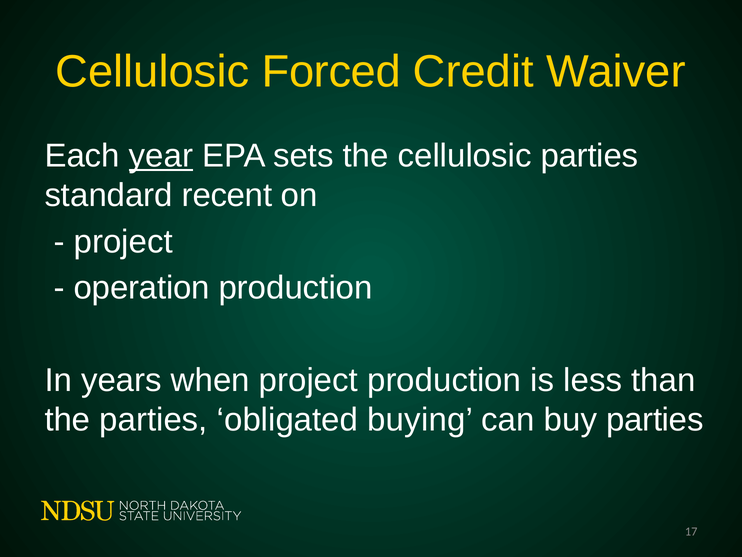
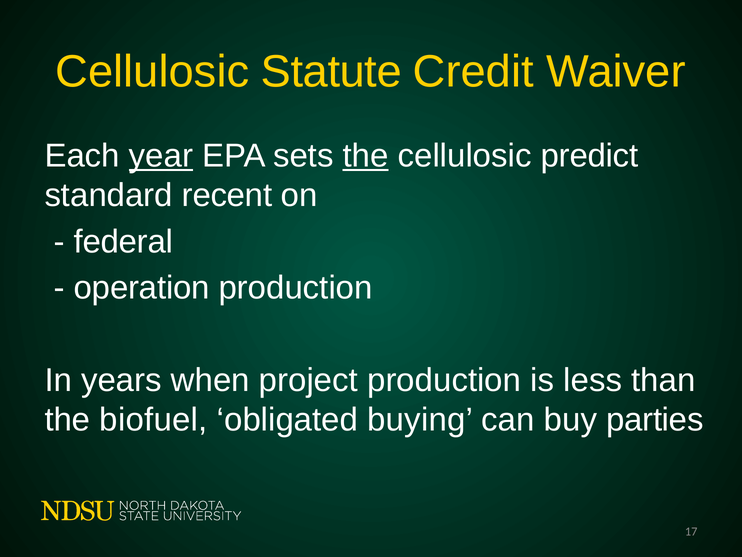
Forced: Forced -> Statute
the at (366, 156) underline: none -> present
cellulosic parties: parties -> predict
project at (123, 241): project -> federal
the parties: parties -> biofuel
